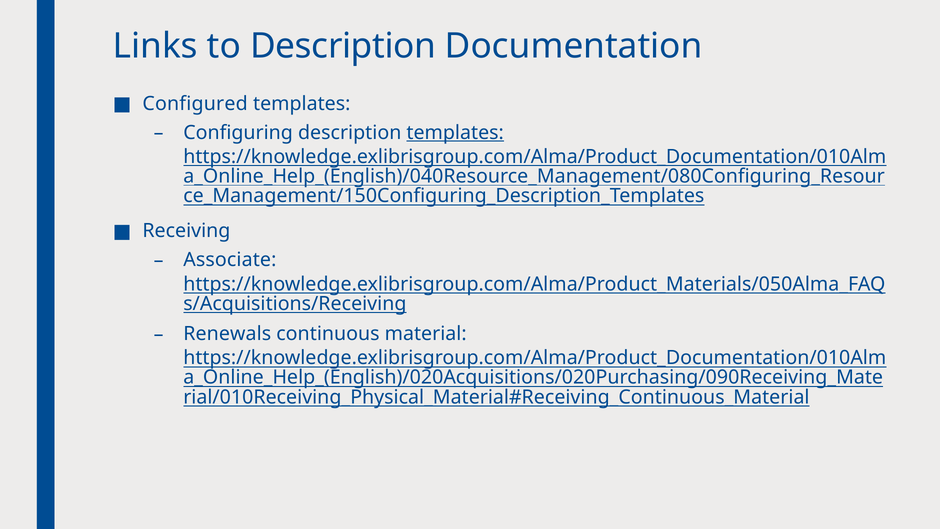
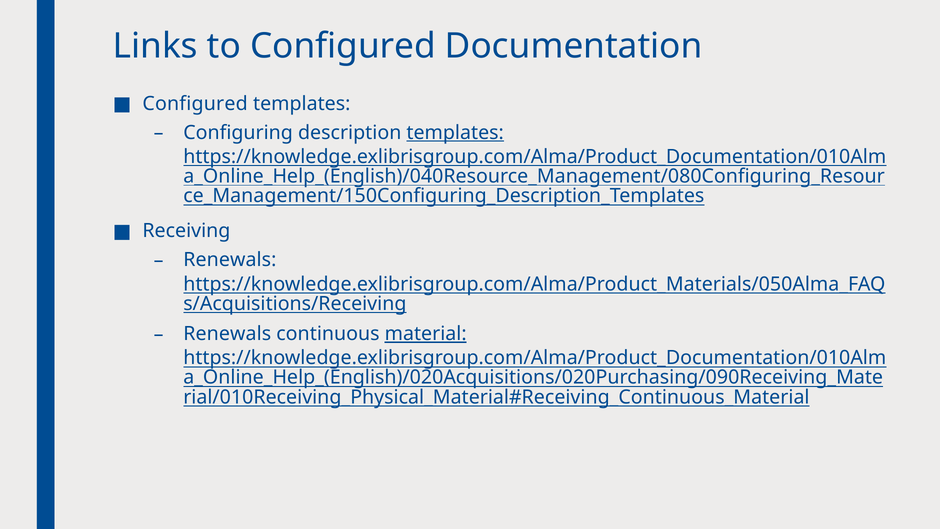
to Description: Description -> Configured
Associate at (230, 260): Associate -> Renewals
material underline: none -> present
